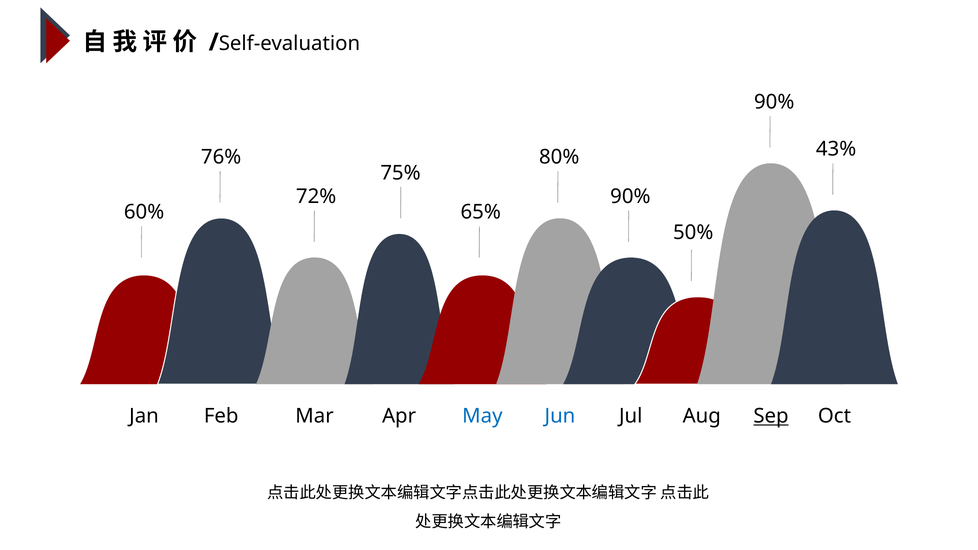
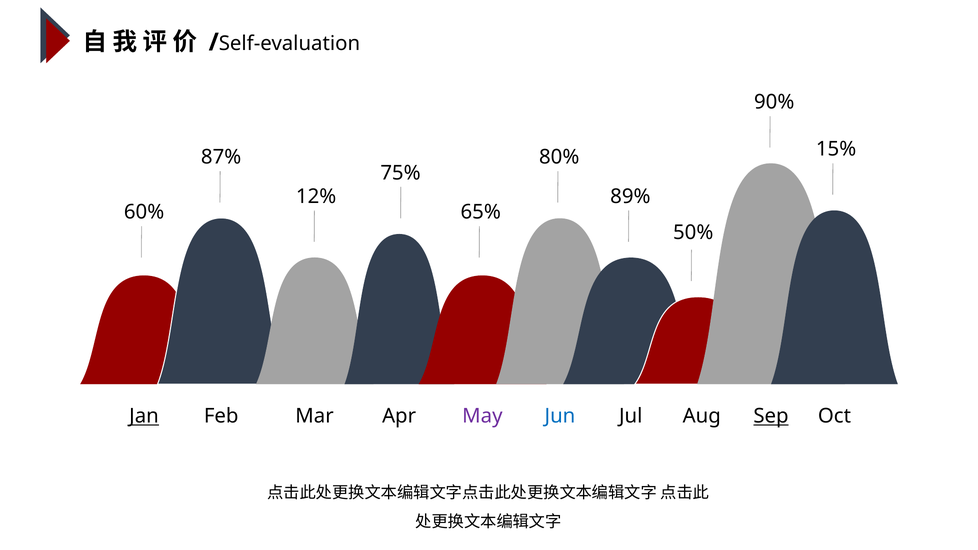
43%: 43% -> 15%
76%: 76% -> 87%
72%: 72% -> 12%
90% at (630, 196): 90% -> 89%
Jan underline: none -> present
May colour: blue -> purple
